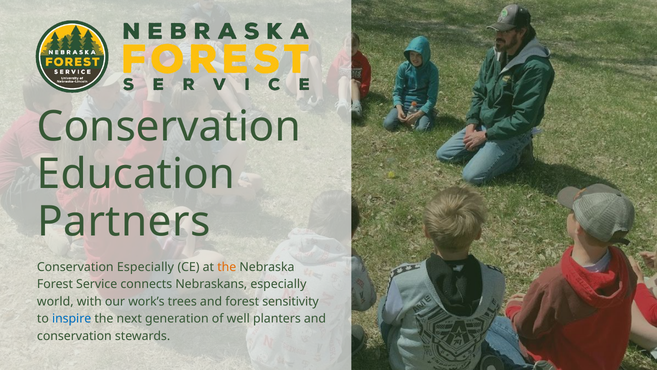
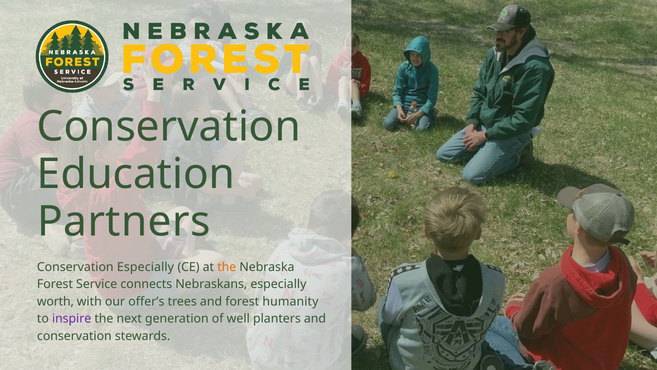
world: world -> worth
work’s: work’s -> offer’s
sensitivity: sensitivity -> humanity
inspire colour: blue -> purple
